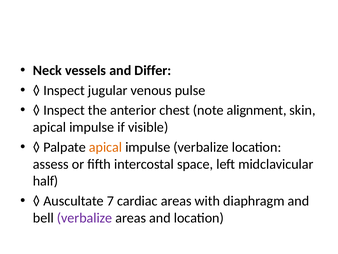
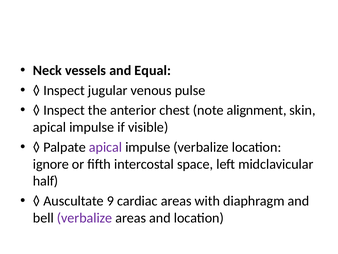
Differ: Differ -> Equal
apical at (106, 147) colour: orange -> purple
assess: assess -> ignore
7: 7 -> 9
